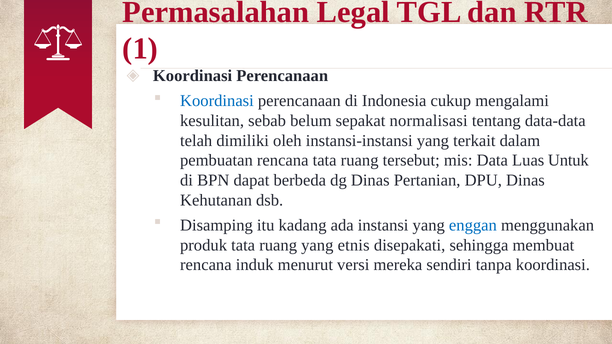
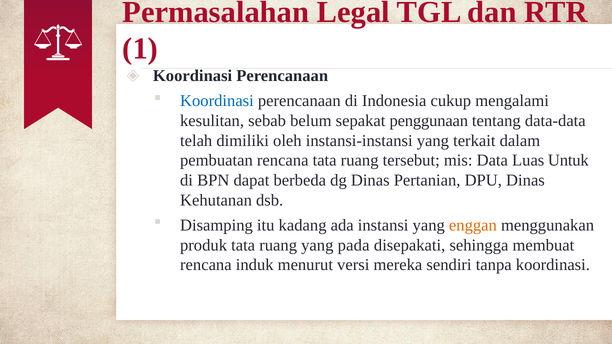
normalisasi: normalisasi -> penggunaan
enggan colour: blue -> orange
etnis: etnis -> pada
